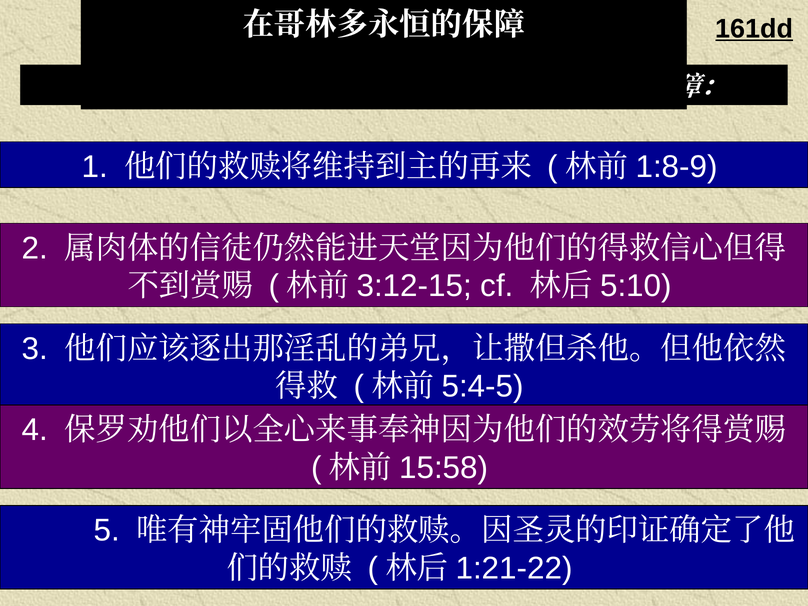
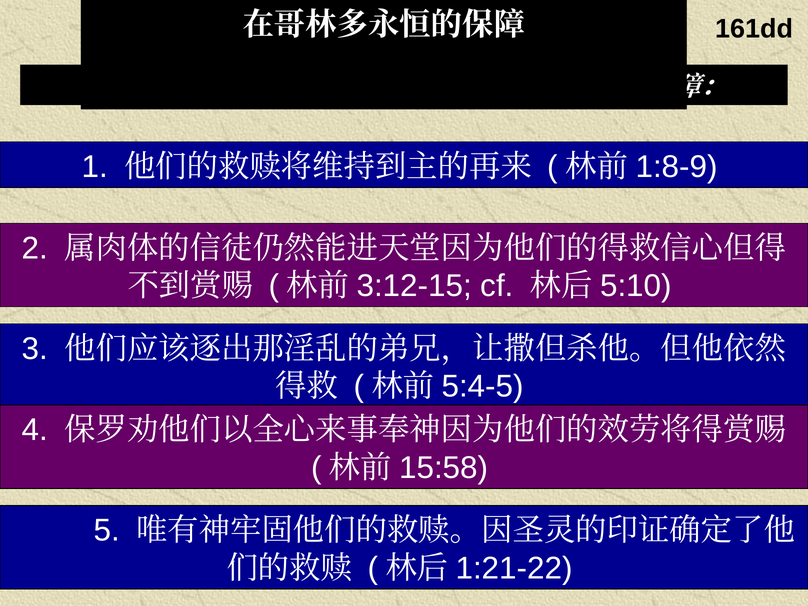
161dd underline: present -> none
